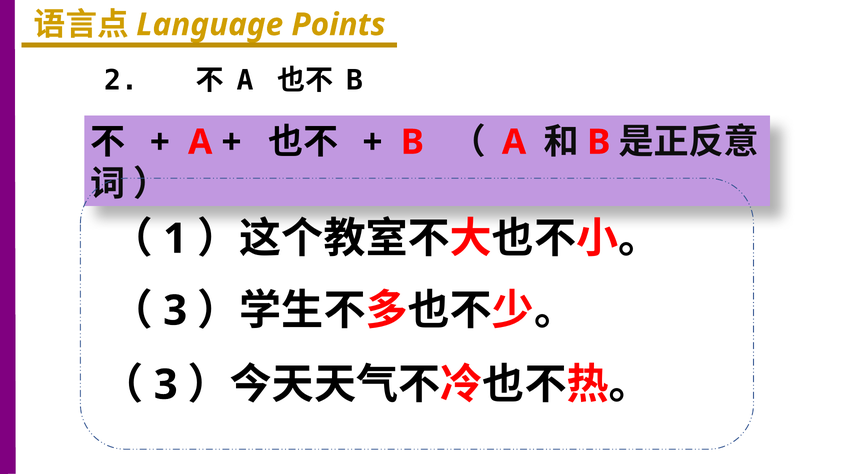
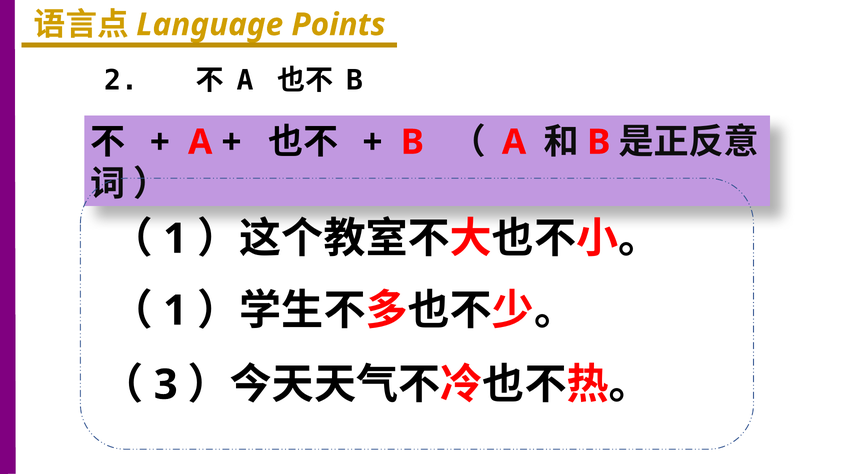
3 at (175, 311): 3 -> 1
